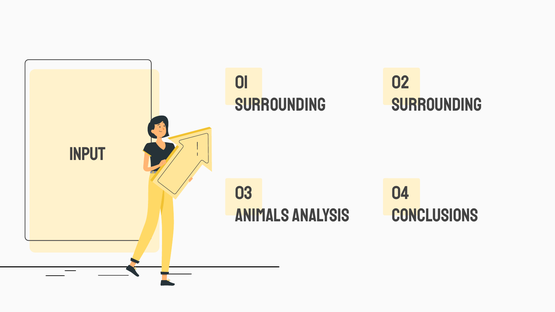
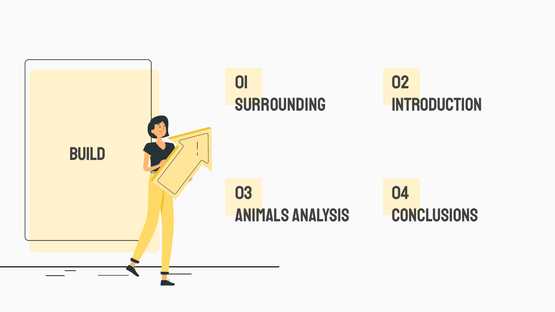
SURROUNDING at (437, 105): SURROUNDING -> INTRODUCTION
INPUT: INPUT -> BUILD
